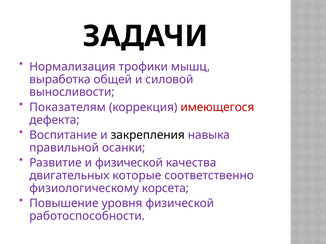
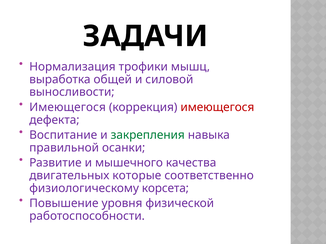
Показателям at (68, 107): Показателям -> Имеющегося
закрепления colour: black -> green
и физической: физической -> мышечного
